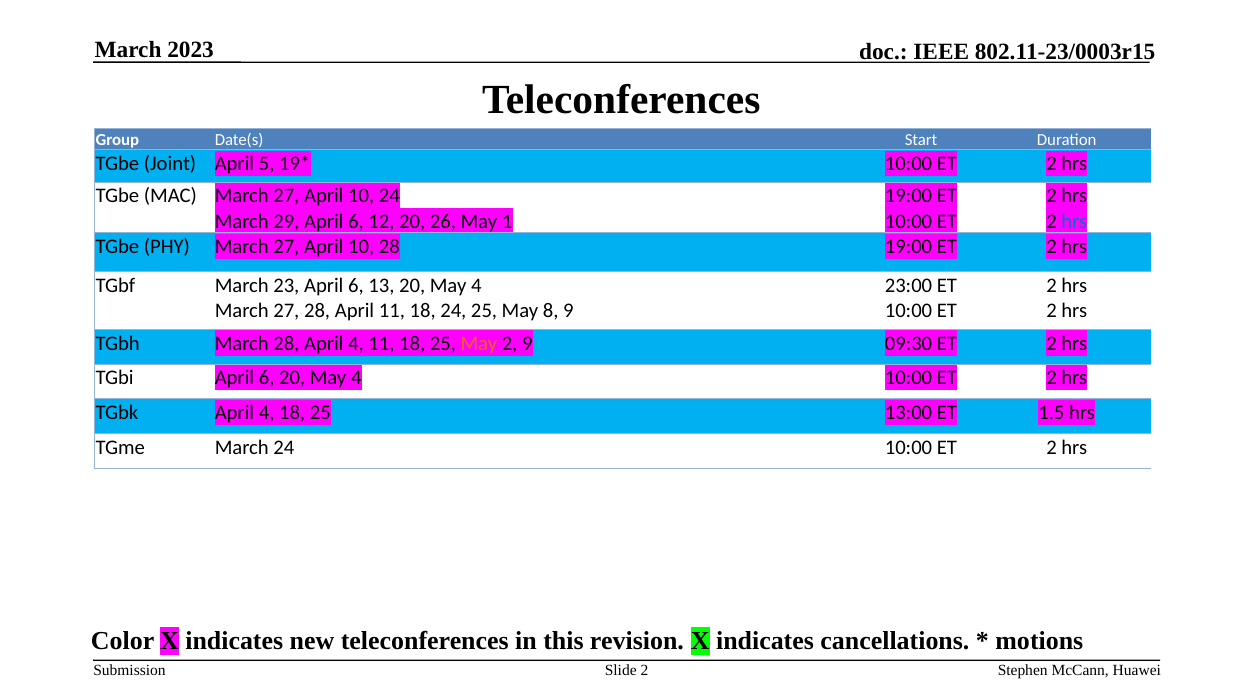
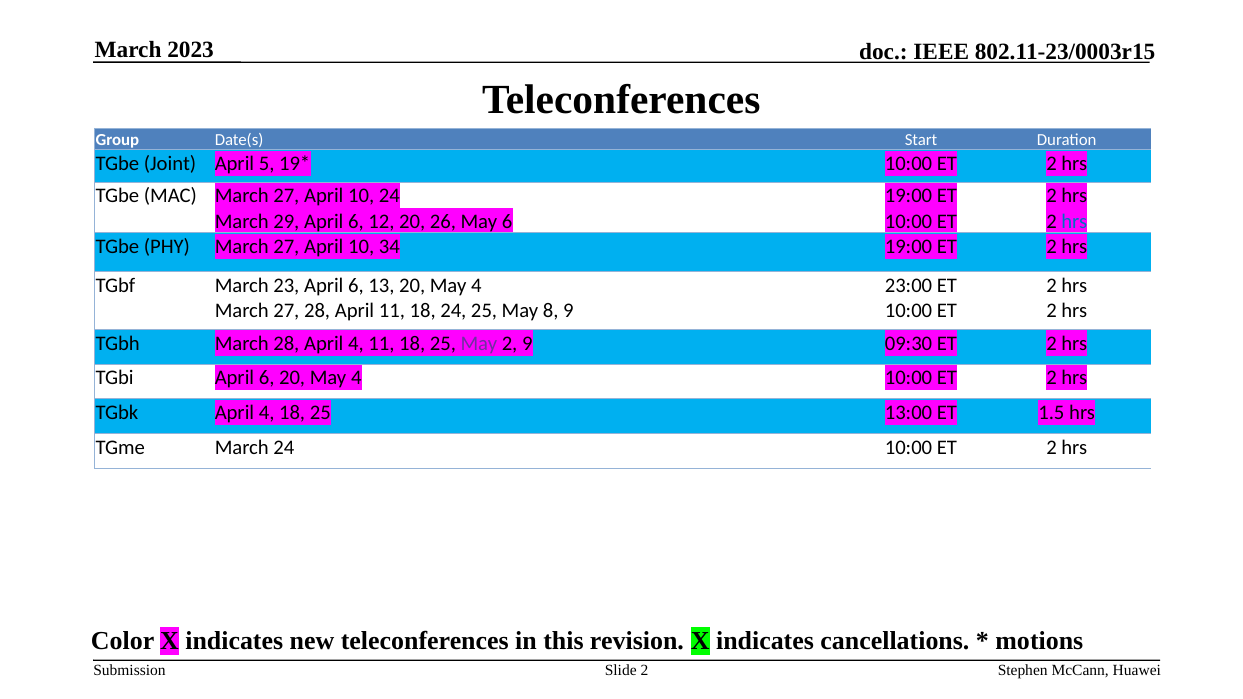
May 1: 1 -> 6
10 28: 28 -> 34
May at (479, 343) colour: orange -> purple
